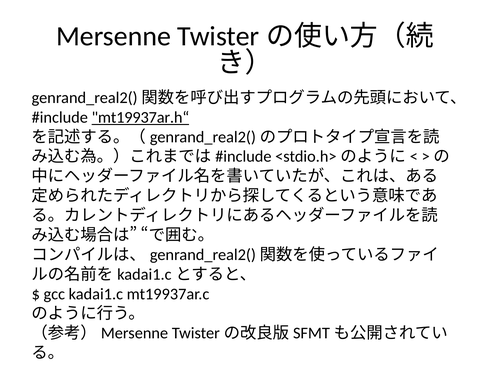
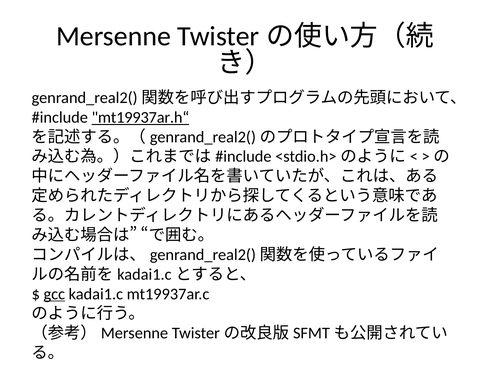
gcc underline: none -> present
